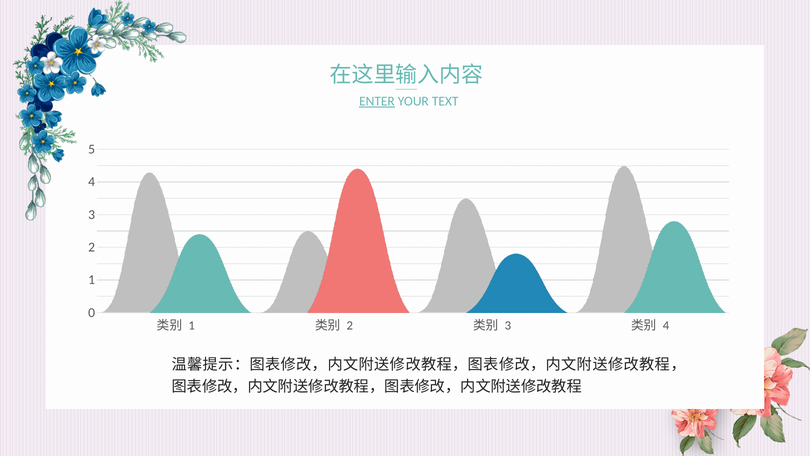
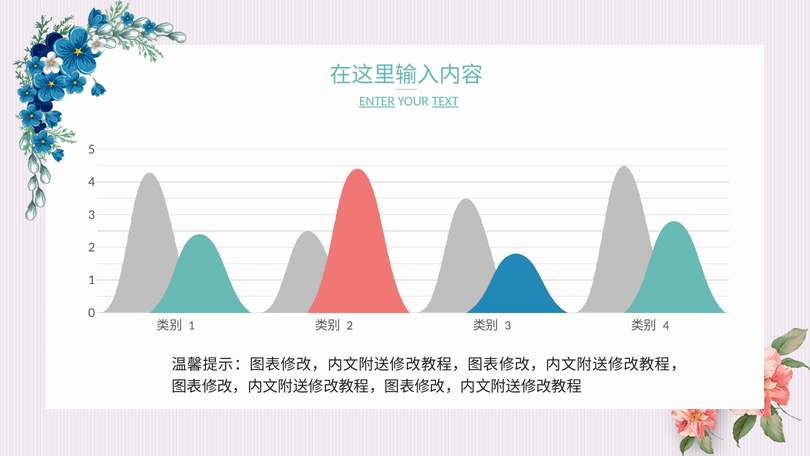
TEXT underline: none -> present
